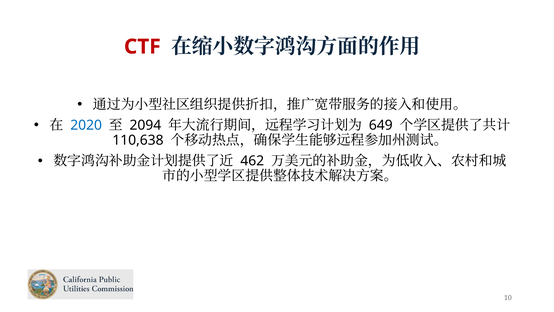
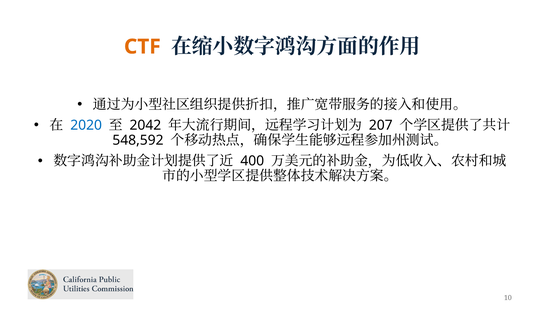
CTF colour: red -> orange
2094: 2094 -> 2042
649: 649 -> 207
110,638: 110,638 -> 548,592
462: 462 -> 400
